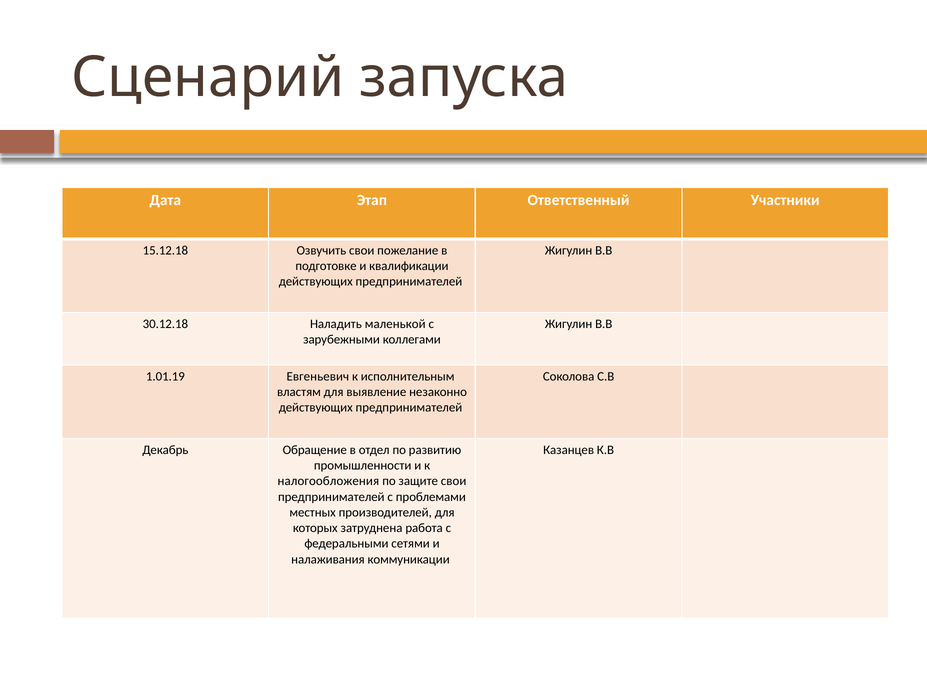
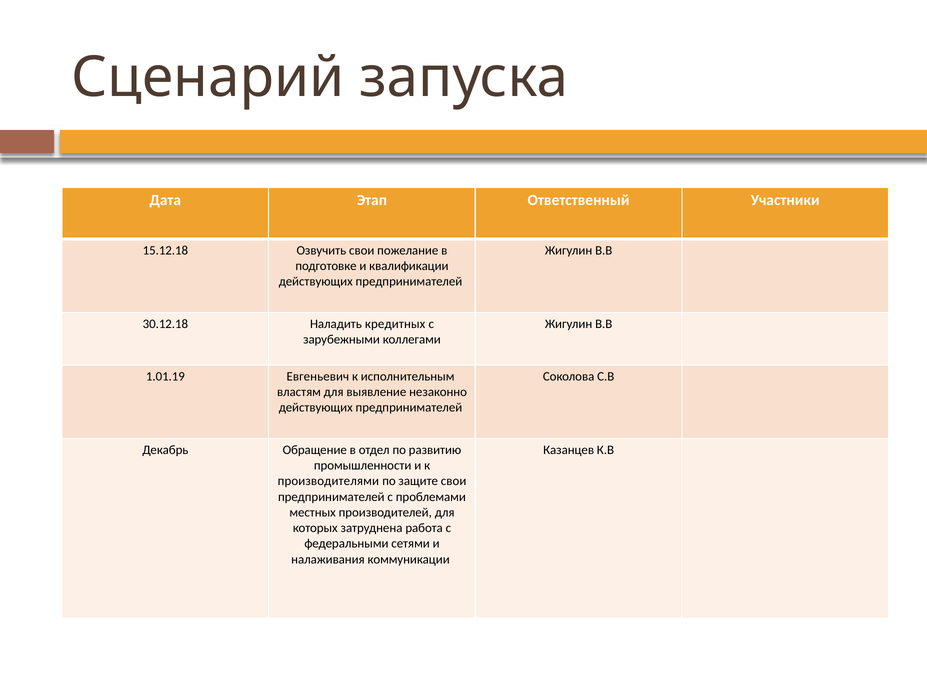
маленькой: маленькой -> кредитных
налогообложения: налогообложения -> производителями
